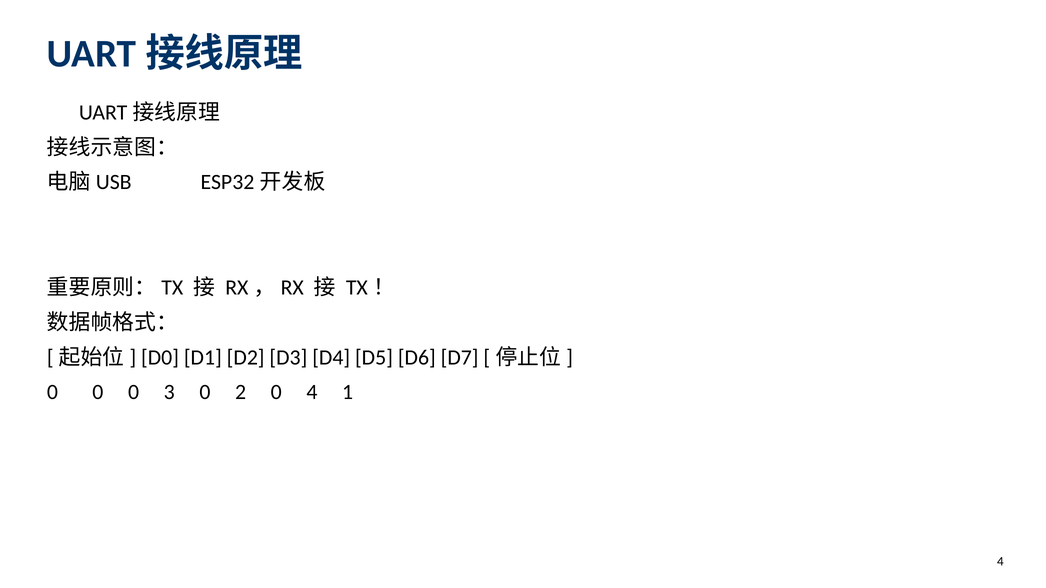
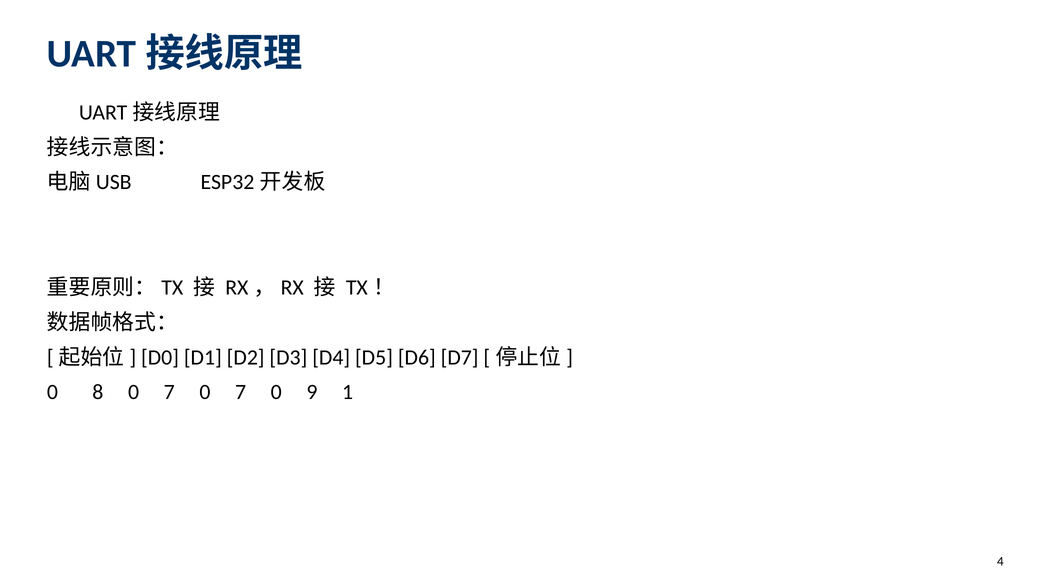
0 at (98, 392): 0 -> 8
3 at (169, 392): 3 -> 7
2 at (241, 392): 2 -> 7
0 4: 4 -> 9
